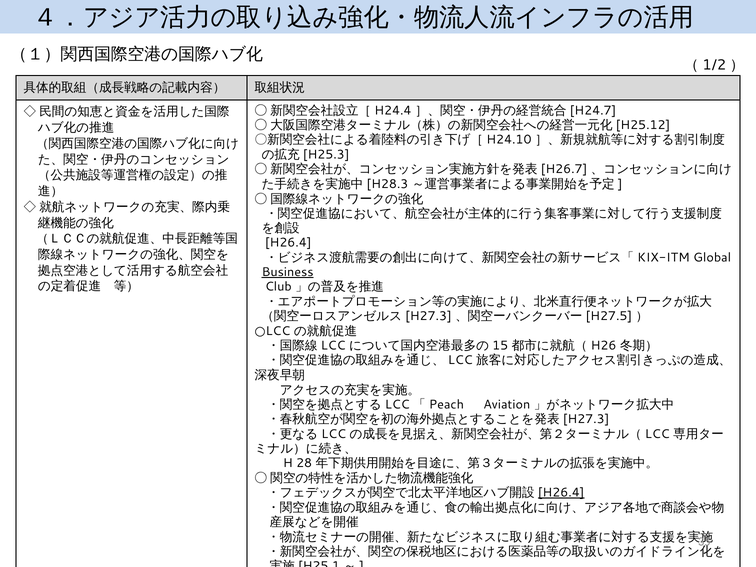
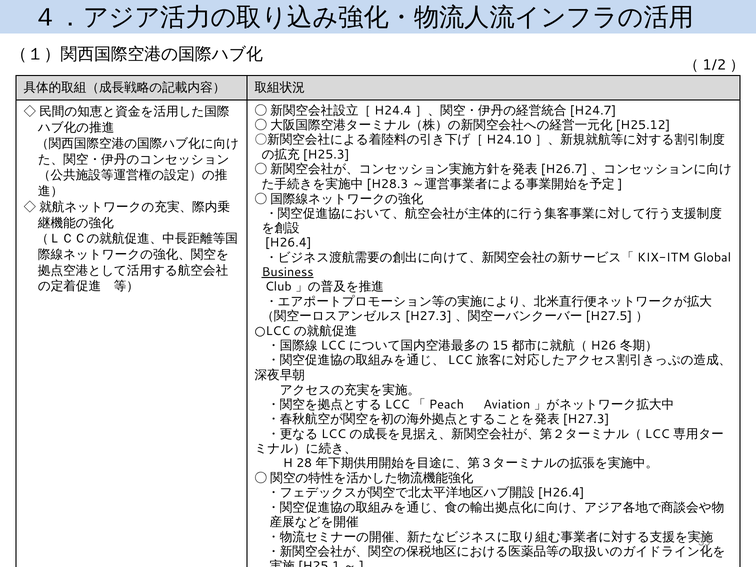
H26.4 at (561, 493) underline: present -> none
